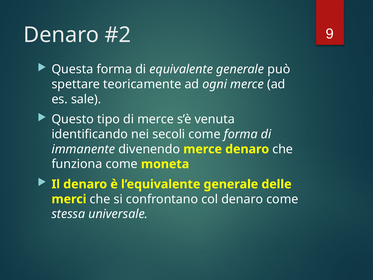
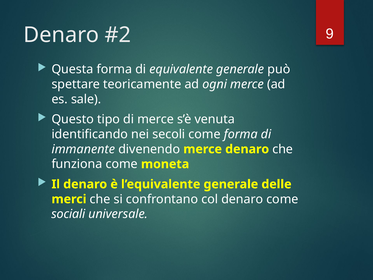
stessa: stessa -> sociali
